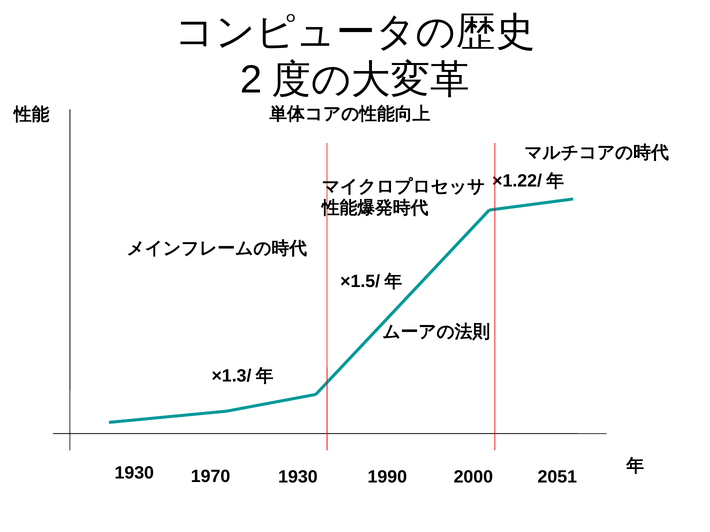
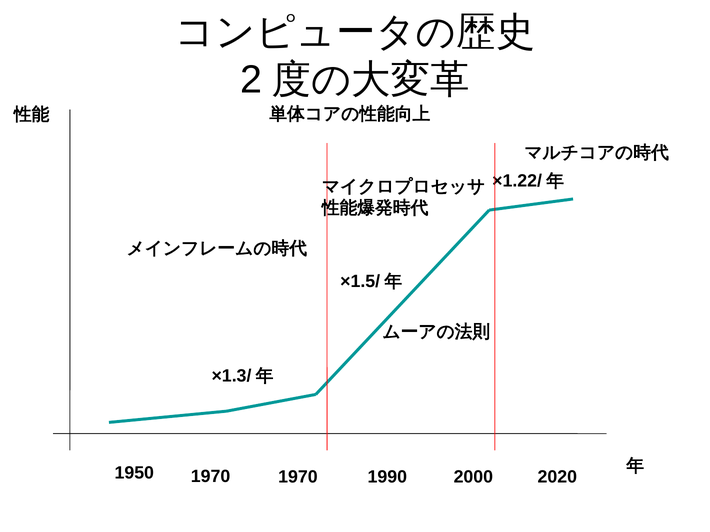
1930 at (134, 473): 1930 -> 1950
1970 1930: 1930 -> 1970
2051: 2051 -> 2020
